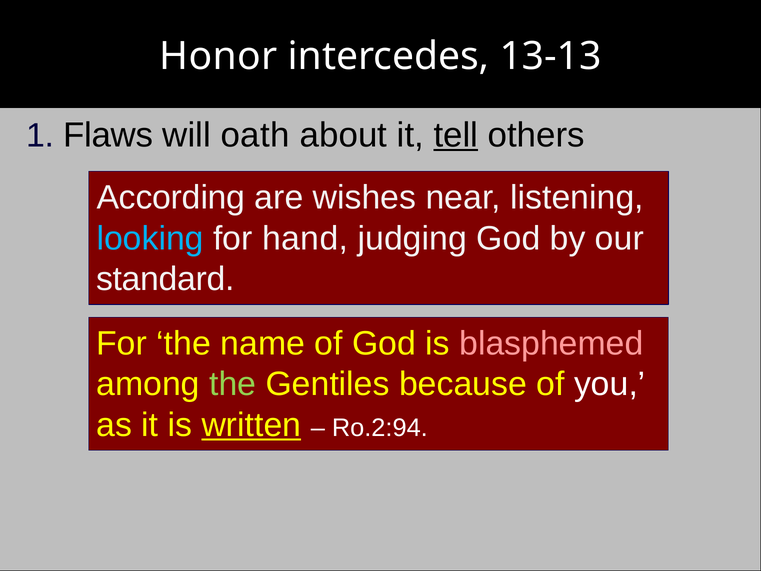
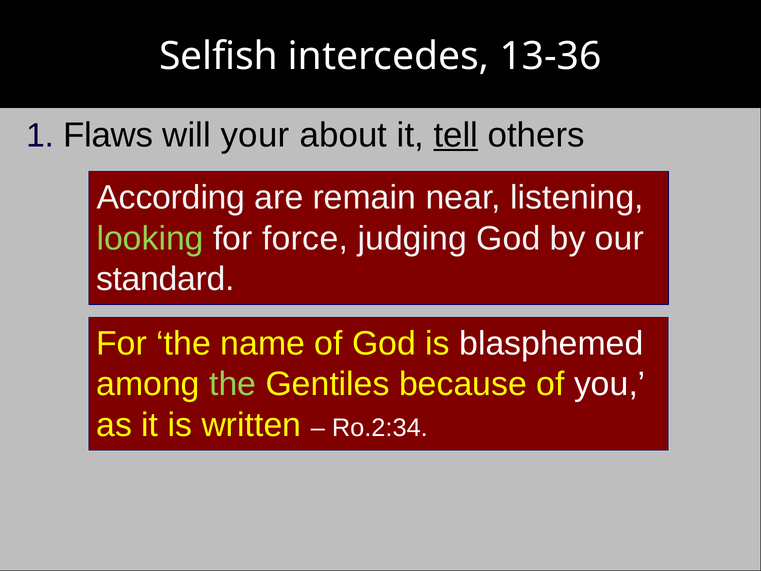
Honor: Honor -> Selfish
13-13: 13-13 -> 13-36
oath: oath -> your
wishes: wishes -> remain
looking colour: light blue -> light green
hand: hand -> force
blasphemed colour: pink -> white
written underline: present -> none
Ro.2:94: Ro.2:94 -> Ro.2:34
